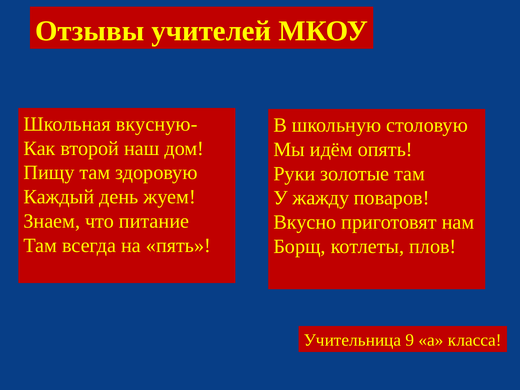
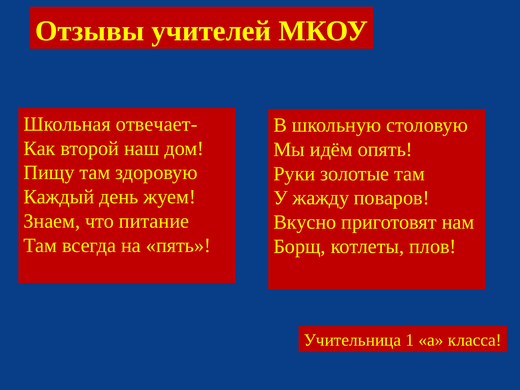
вкусную-: вкусную- -> отвечает-
9: 9 -> 1
